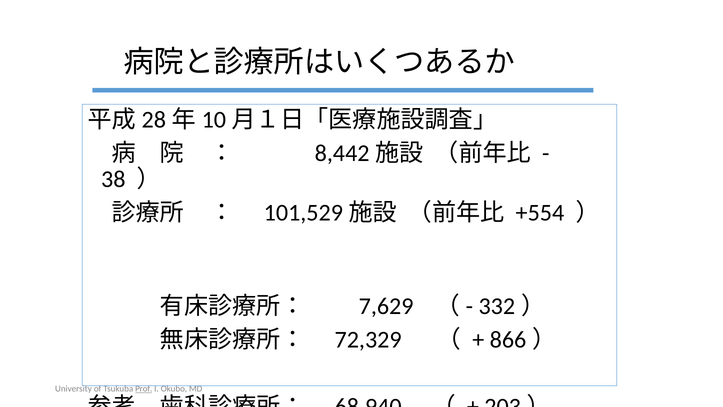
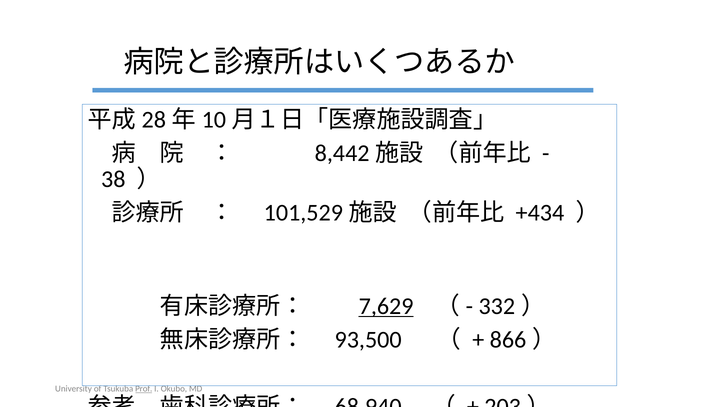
+554: +554 -> +434
7,629 underline: none -> present
72,329: 72,329 -> 93,500
